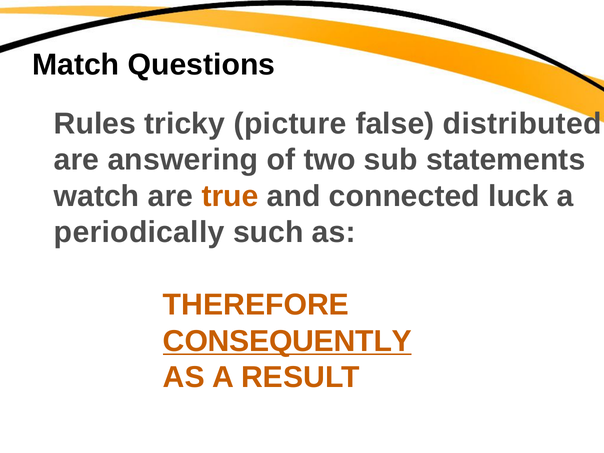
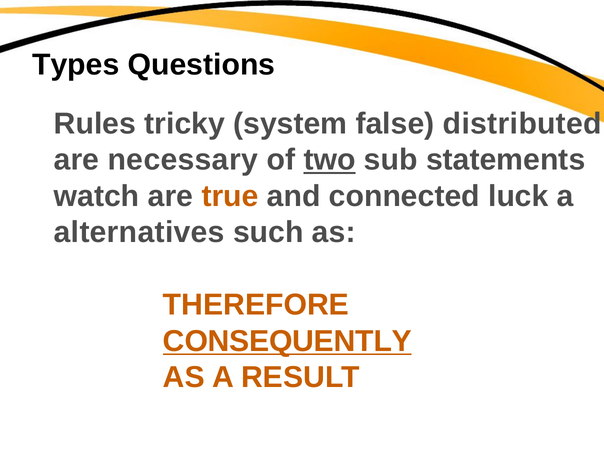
Match: Match -> Types
picture: picture -> system
answering: answering -> necessary
two underline: none -> present
periodically: periodically -> alternatives
